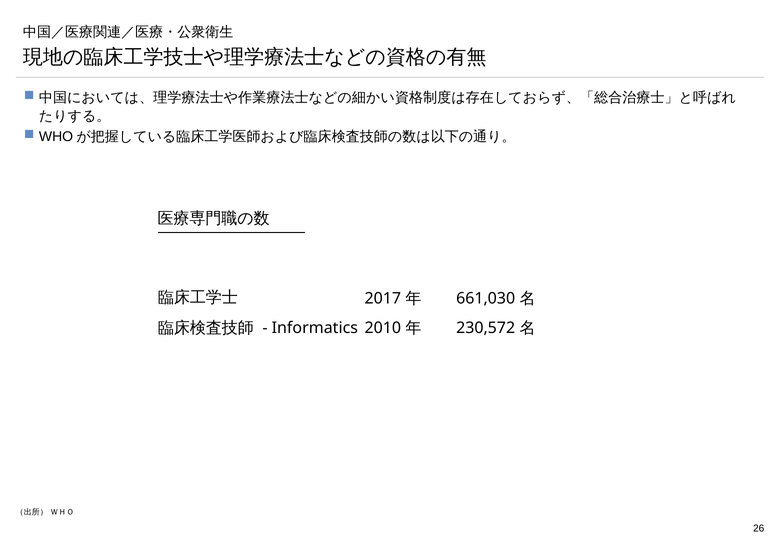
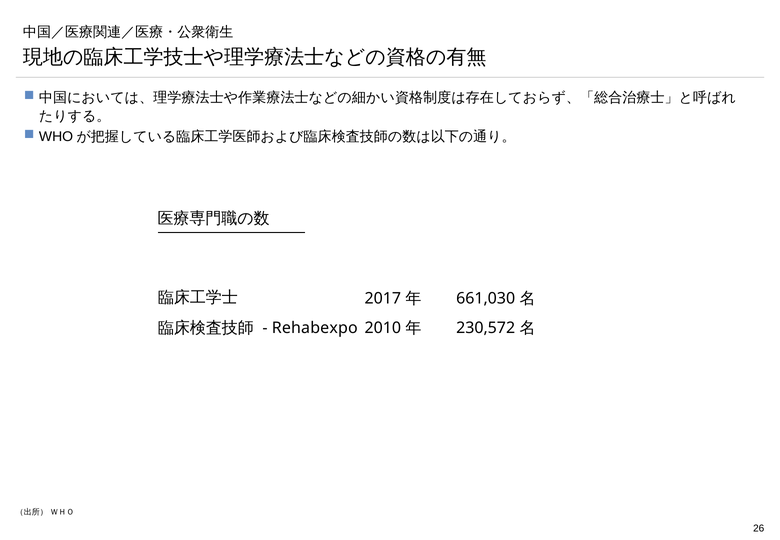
Informatics: Informatics -> Rehabexpo
